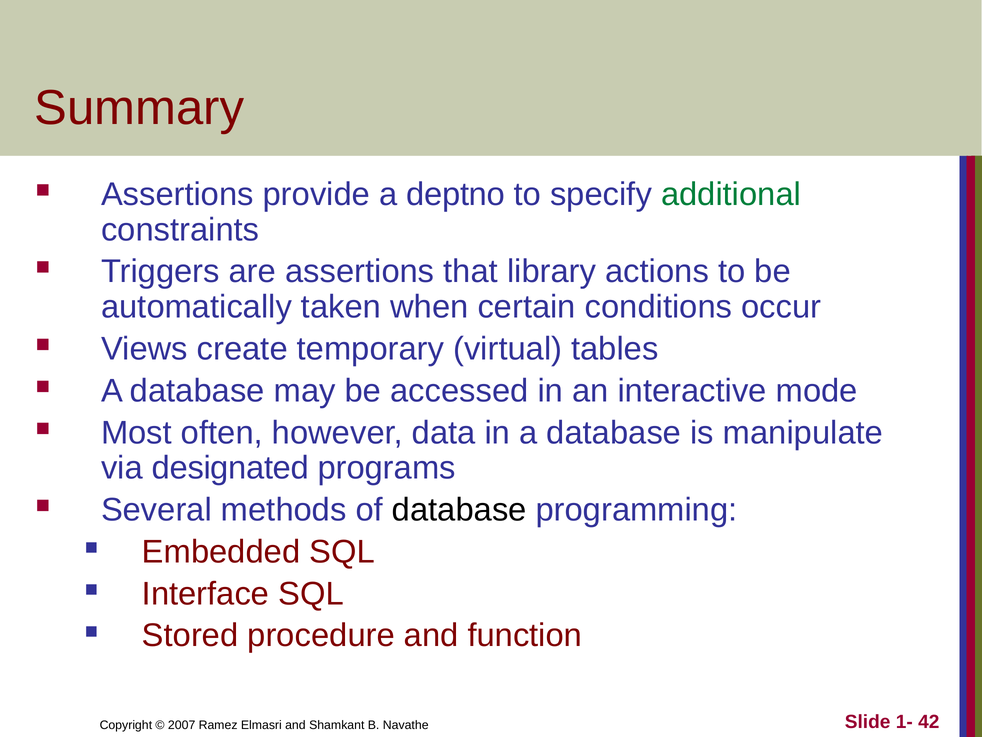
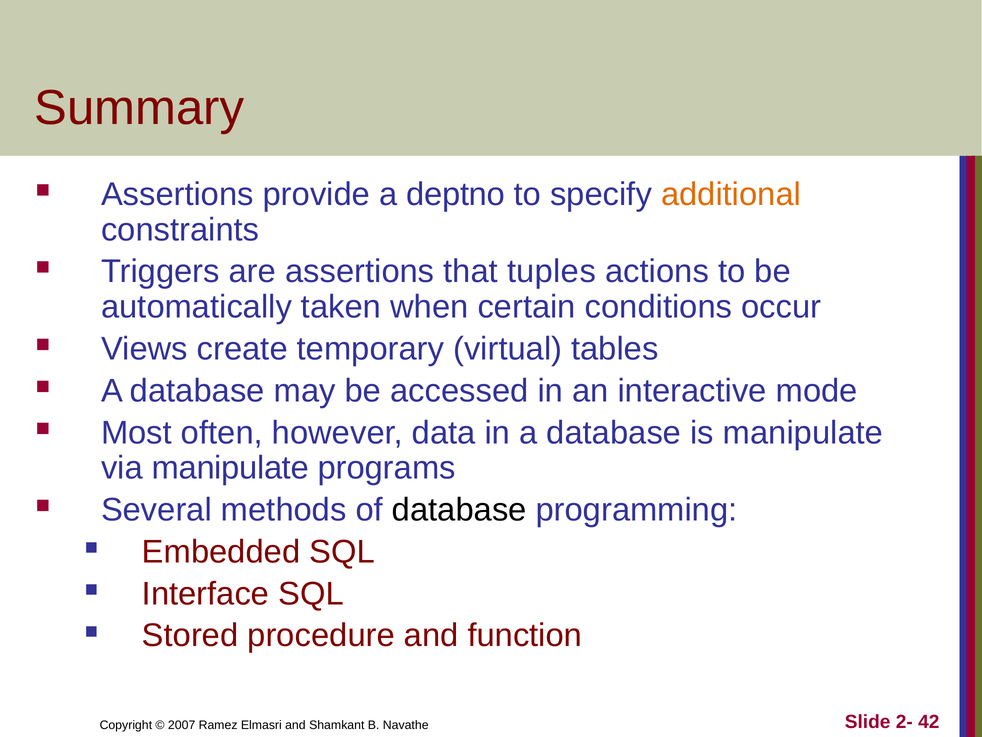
additional colour: green -> orange
library: library -> tuples
via designated: designated -> manipulate
1-: 1- -> 2-
